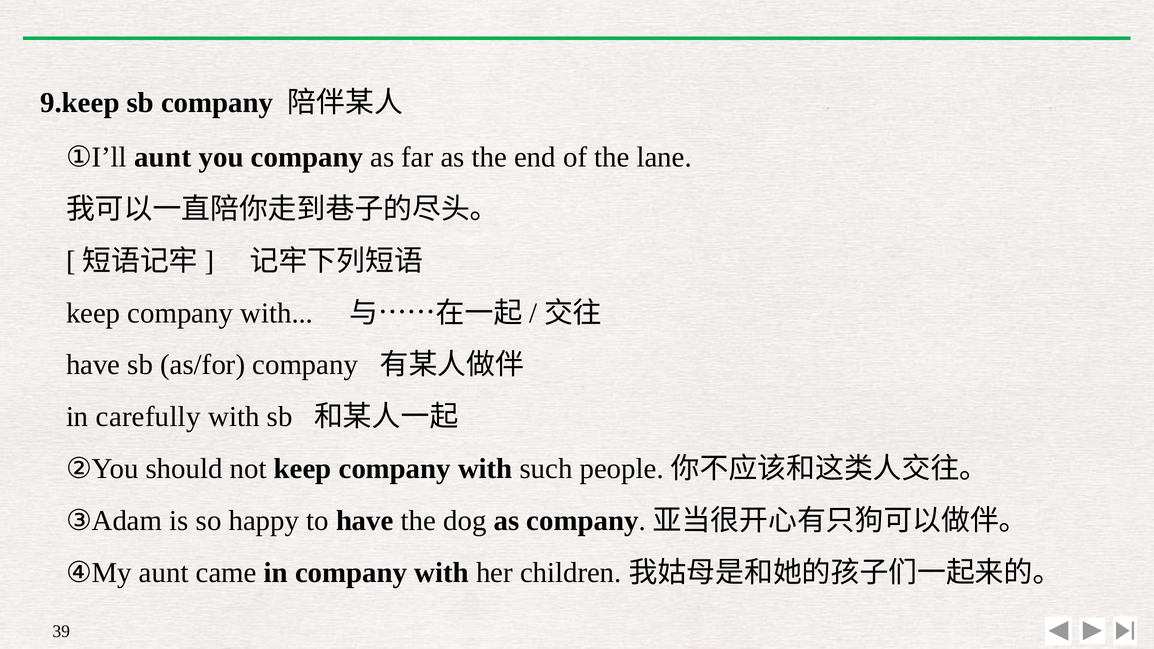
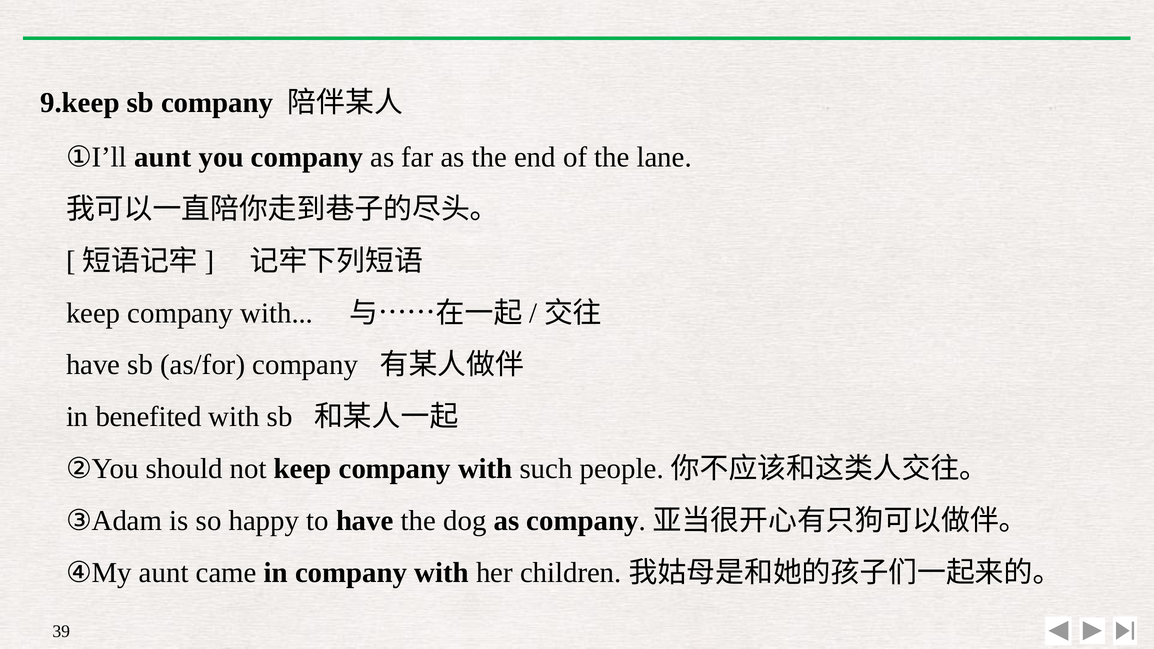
carefully: carefully -> benefited
